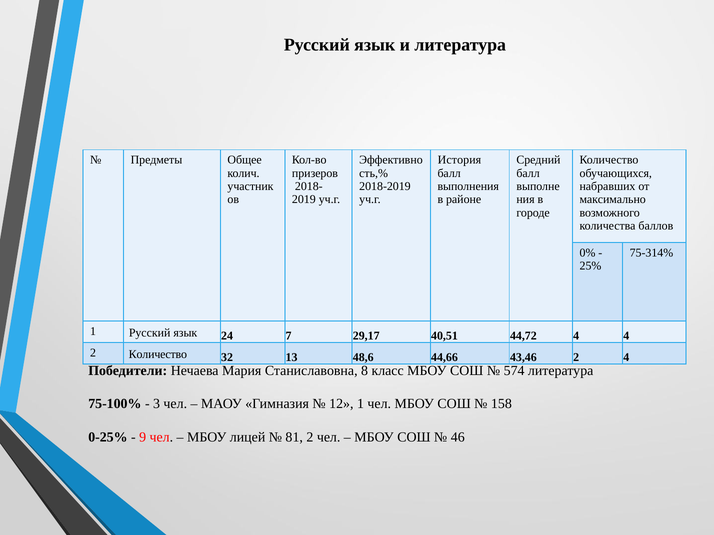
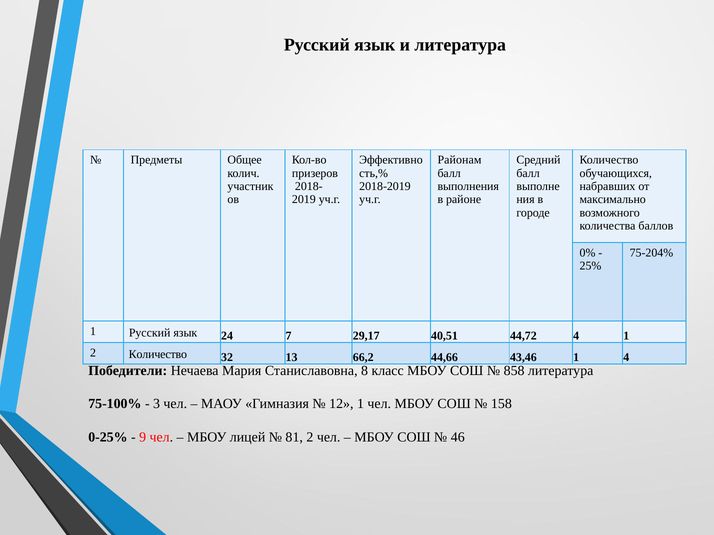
История: История -> Районам
75-314%: 75-314% -> 75-204%
4 4: 4 -> 1
48,6: 48,6 -> 66,2
43,46 2: 2 -> 1
574: 574 -> 858
